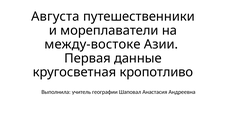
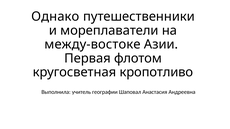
Августа: Августа -> Однако
данные: данные -> флотом
